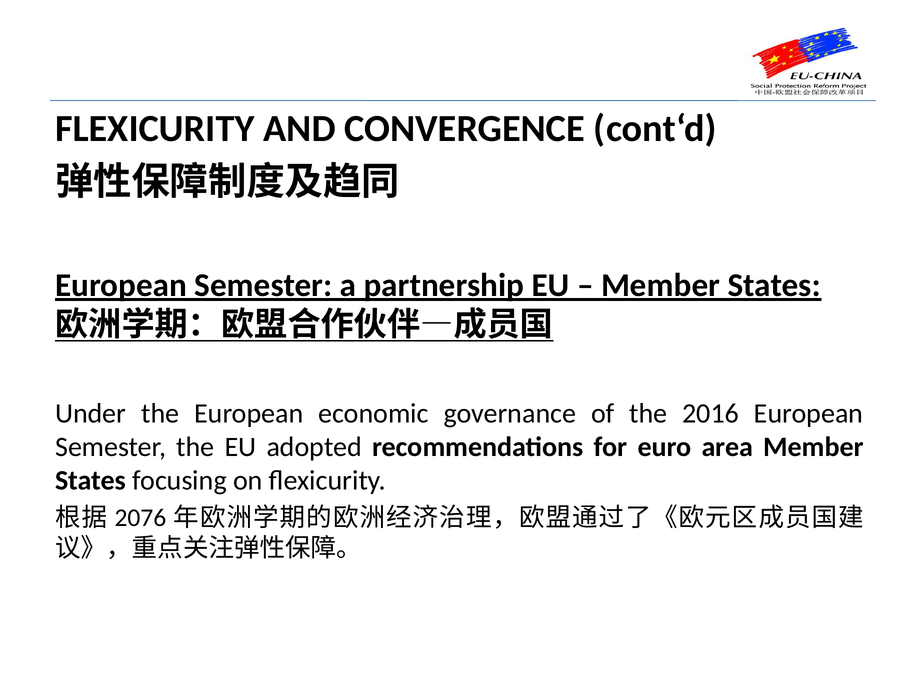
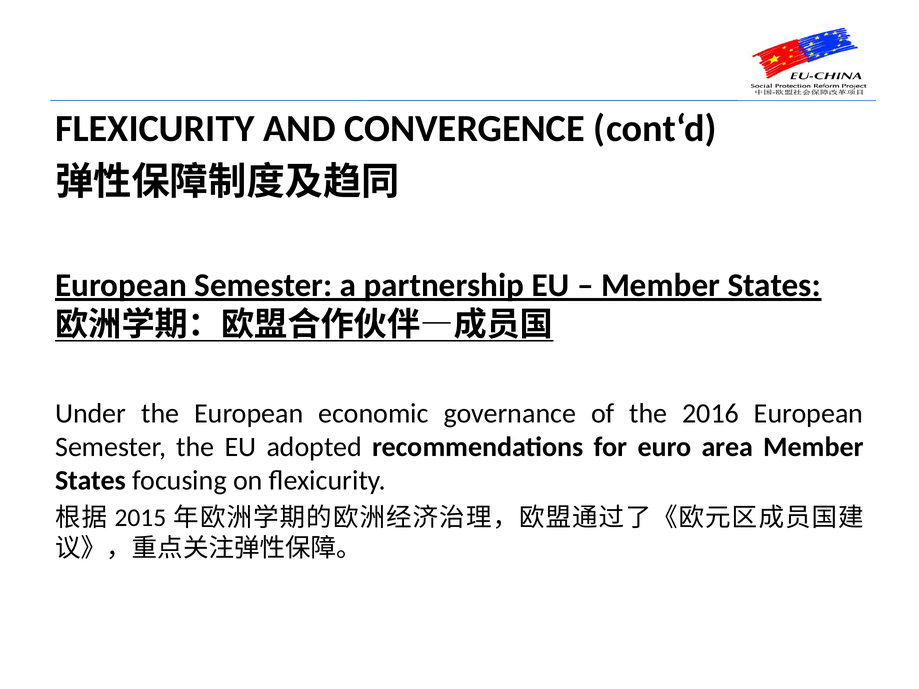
2076: 2076 -> 2015
